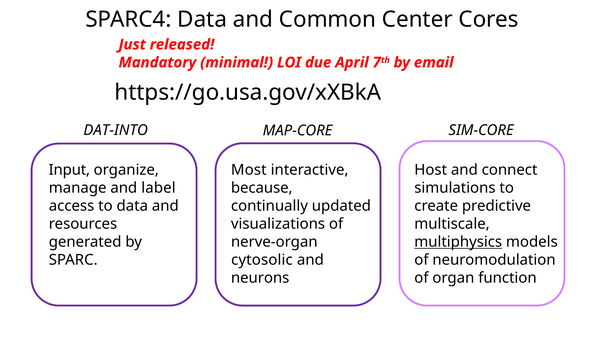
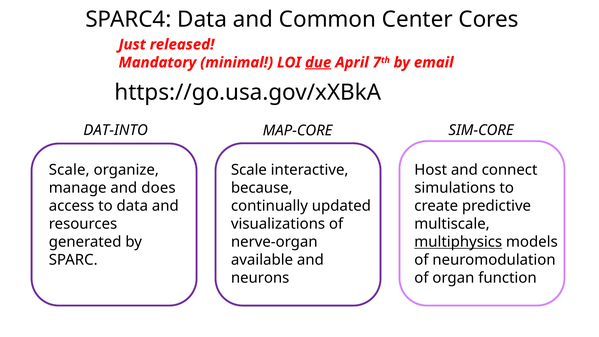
due underline: none -> present
Input at (69, 170): Input -> Scale
Most at (249, 170): Most -> Scale
label: label -> does
cytosolic: cytosolic -> available
